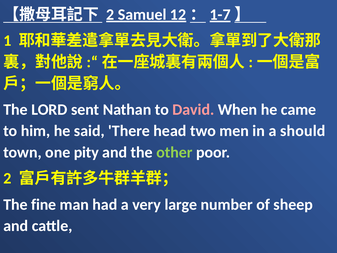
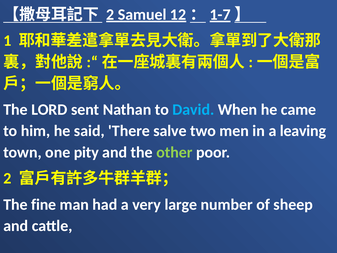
David colour: pink -> light blue
head: head -> salve
should: should -> leaving
